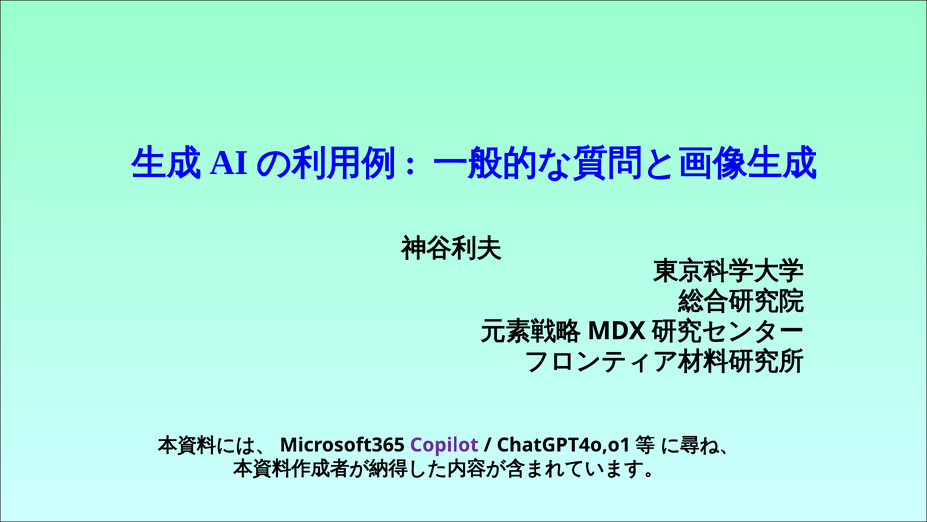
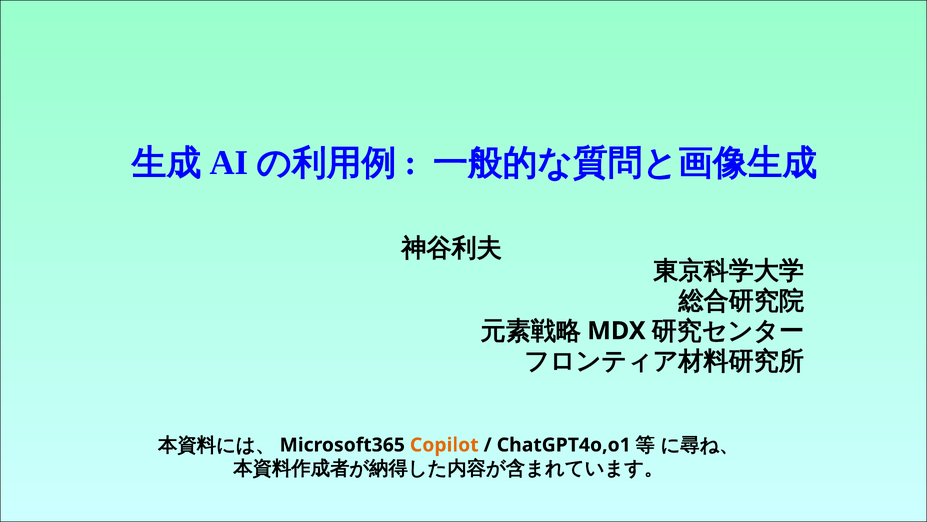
Copilot colour: purple -> orange
